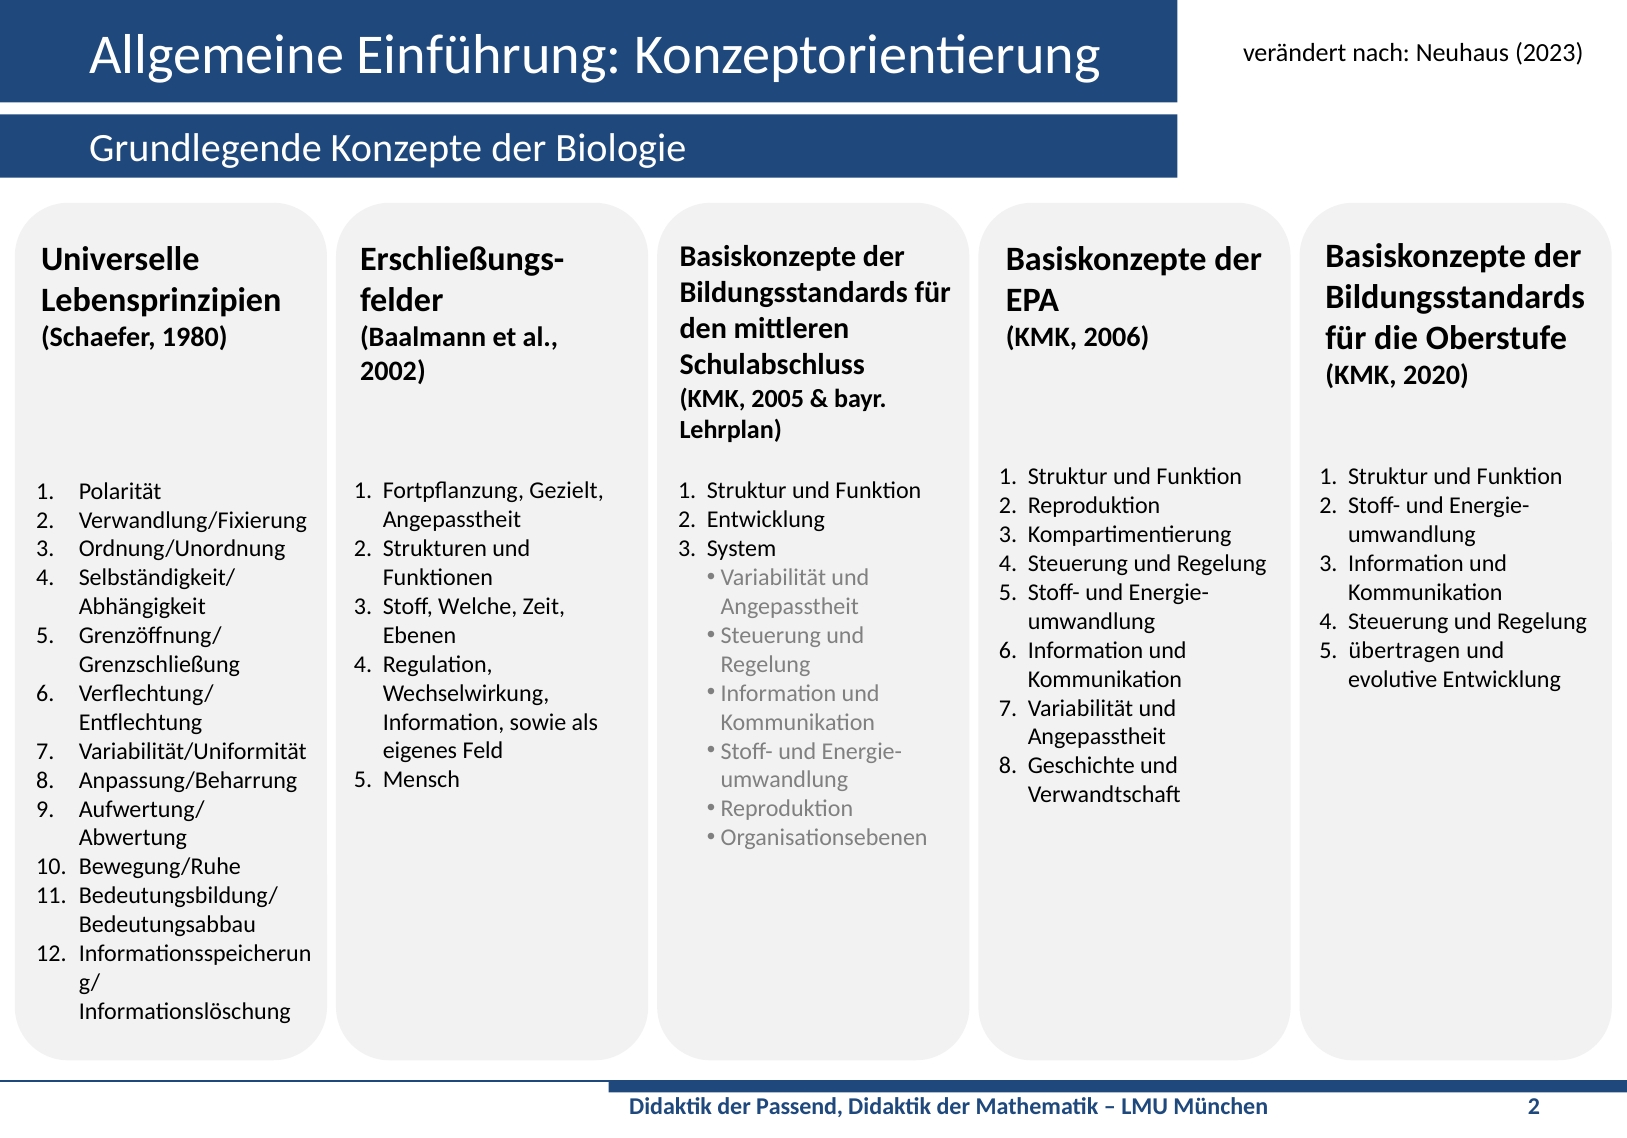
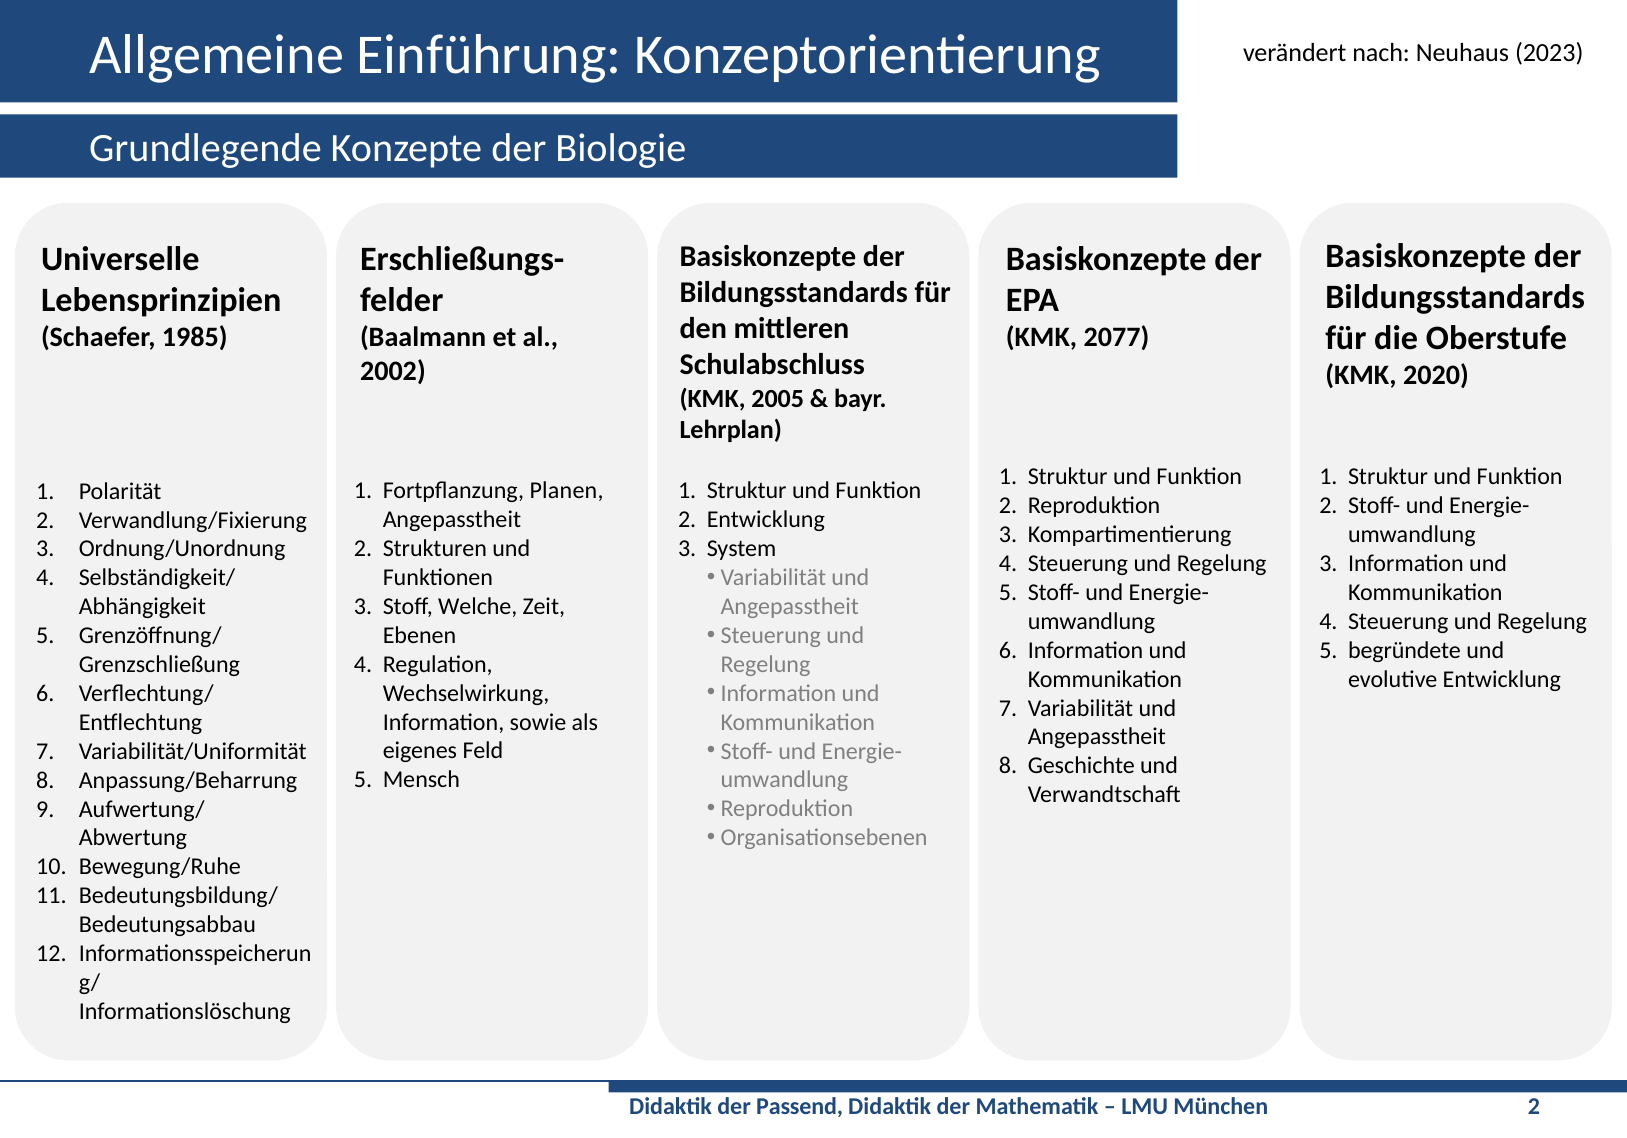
1980: 1980 -> 1985
2006: 2006 -> 2077
Gezielt: Gezielt -> Planen
übertragen: übertragen -> begründete
